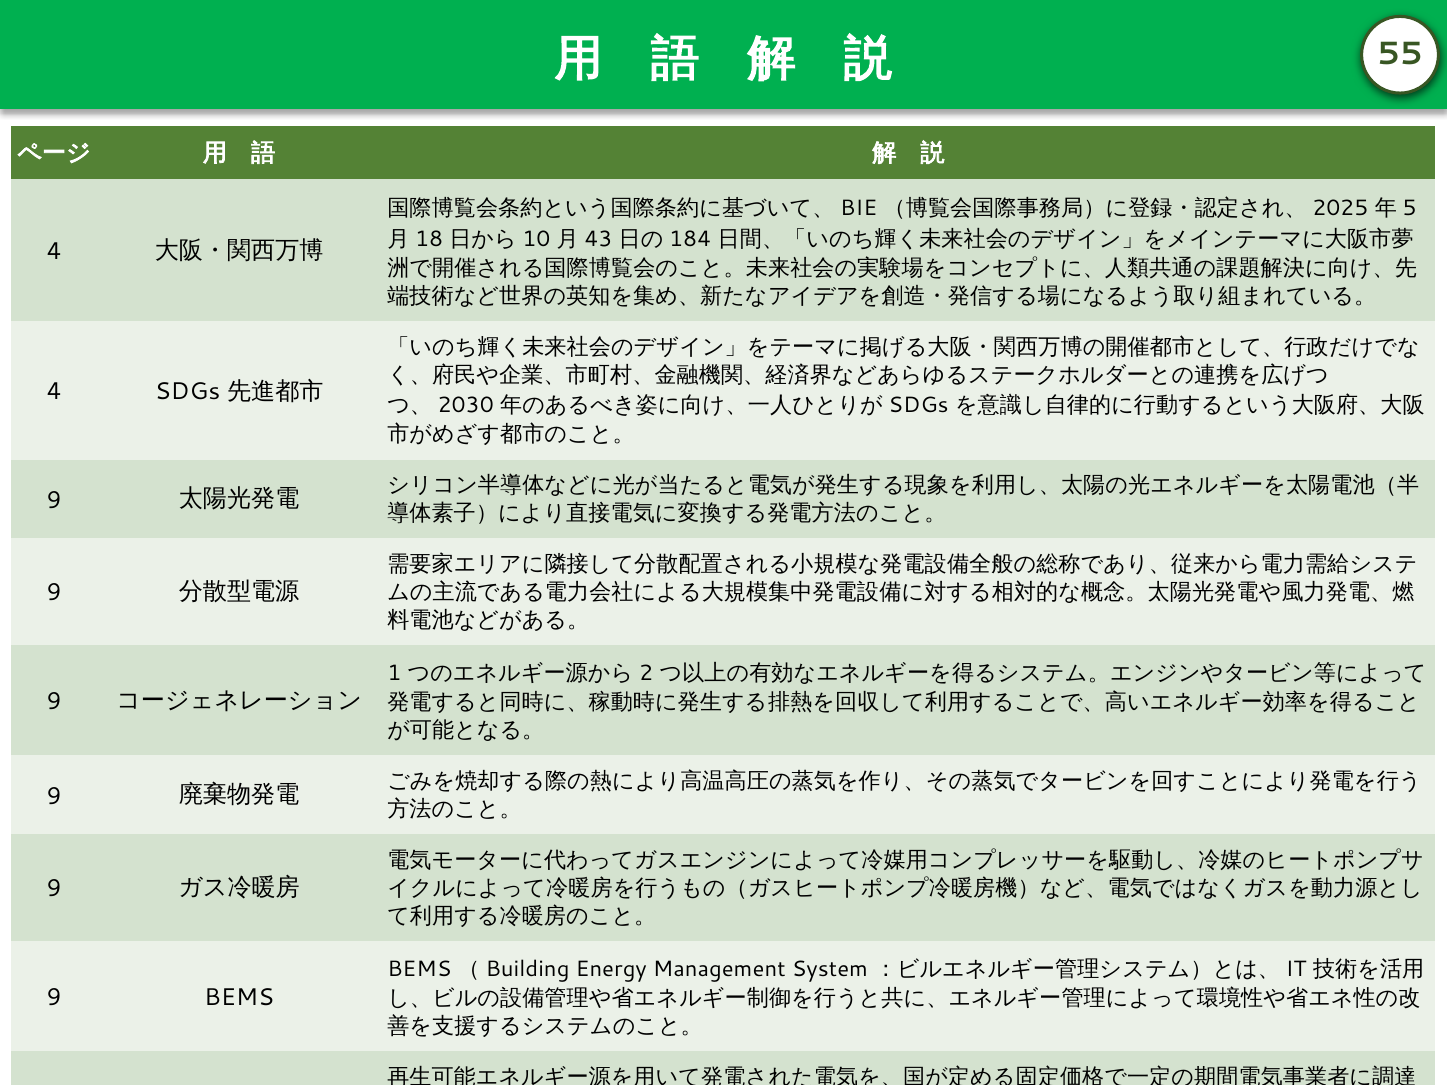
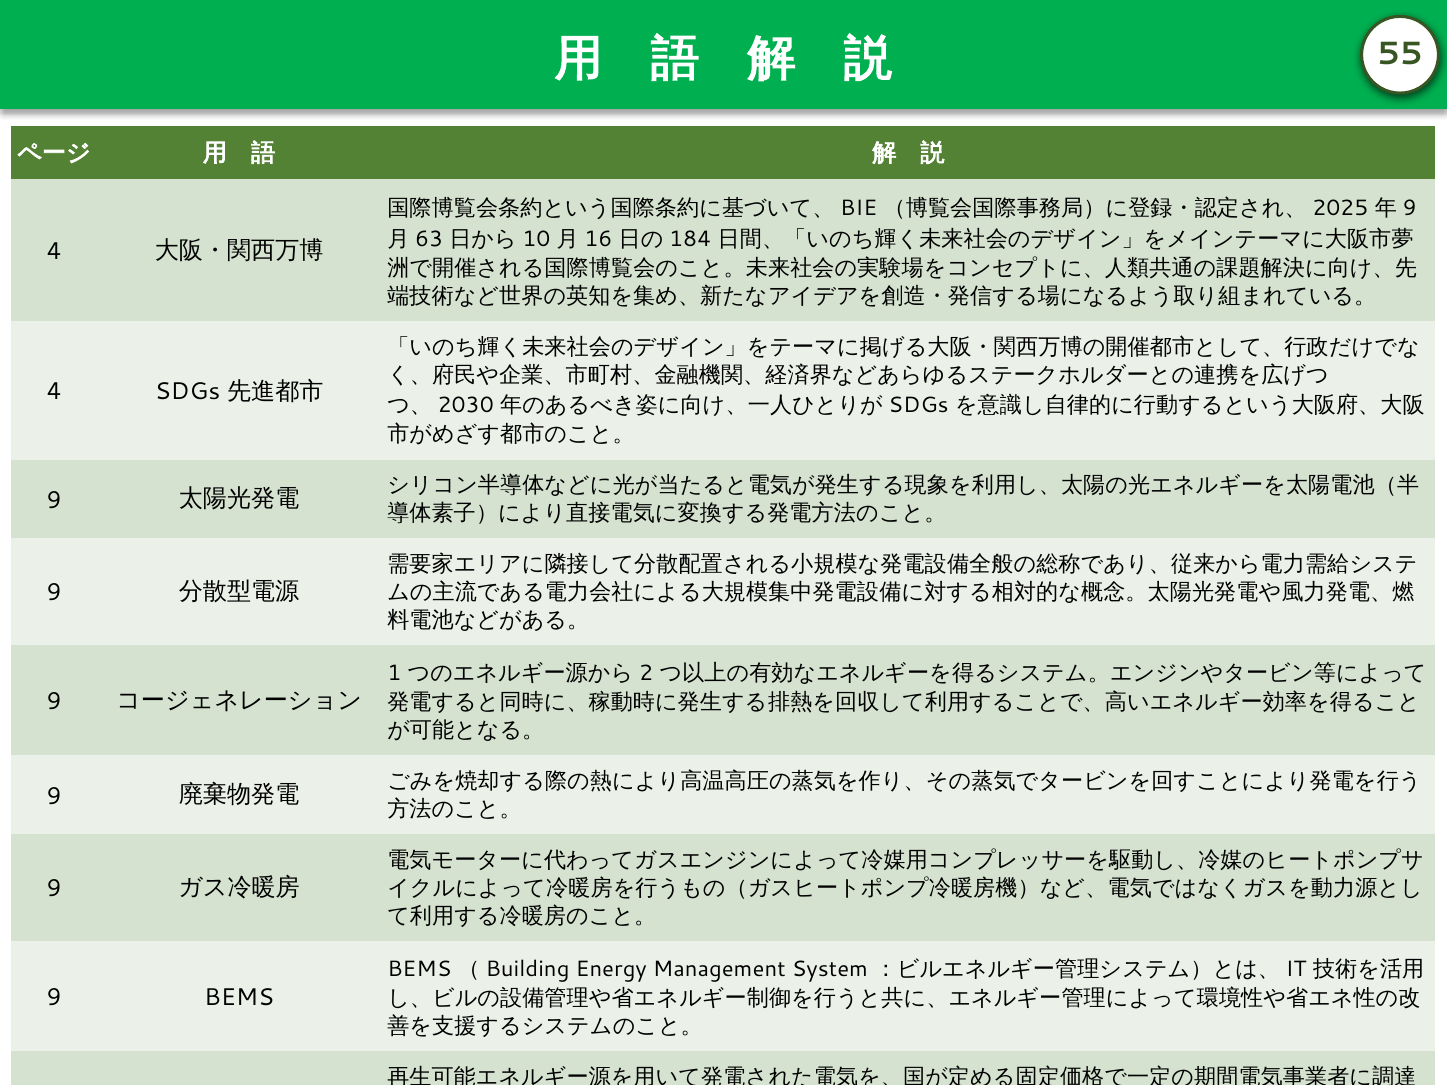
5 at (1410, 208): 5 -> 9
18: 18 -> 63
43: 43 -> 16
